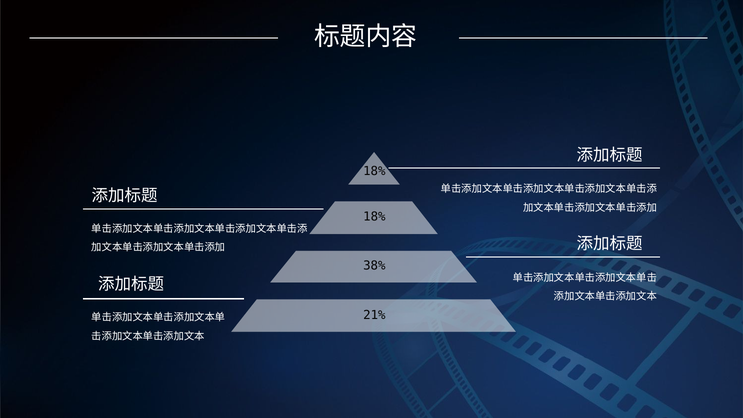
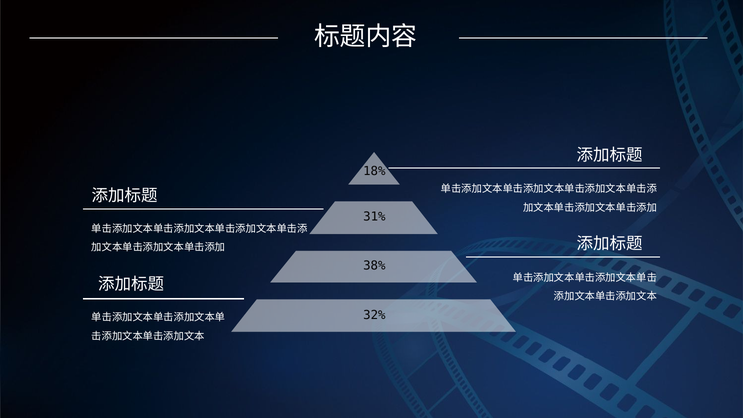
18% at (374, 217): 18% -> 31%
21%: 21% -> 32%
